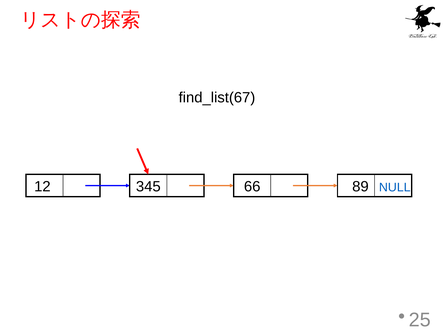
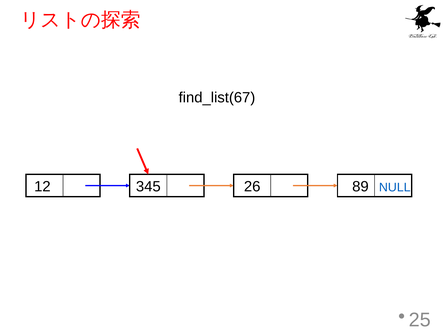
66: 66 -> 26
